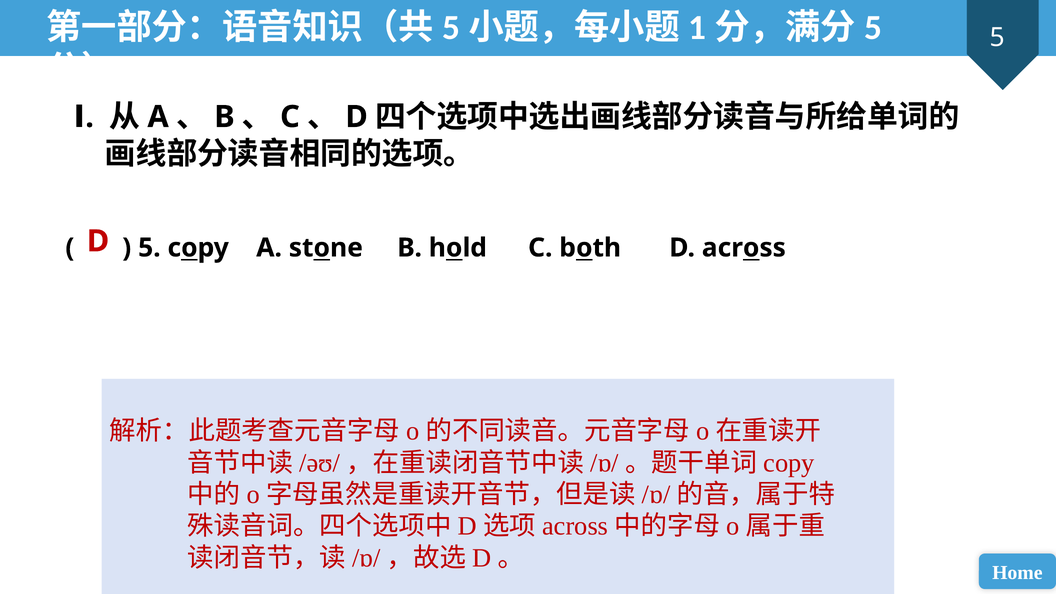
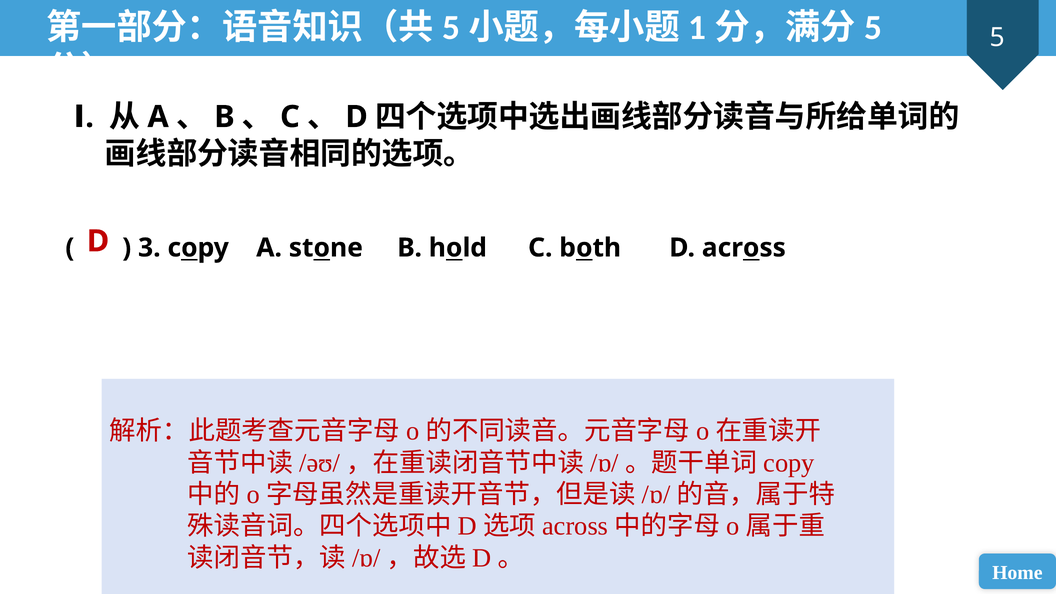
5 at (149, 248): 5 -> 3
